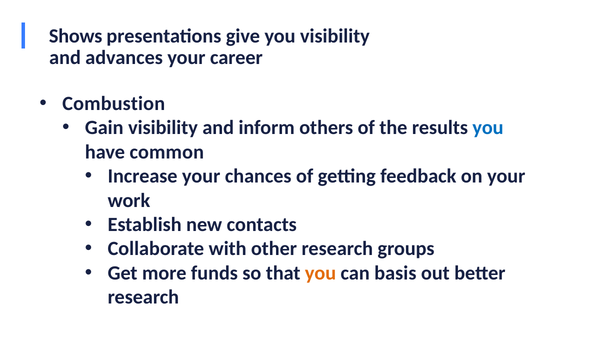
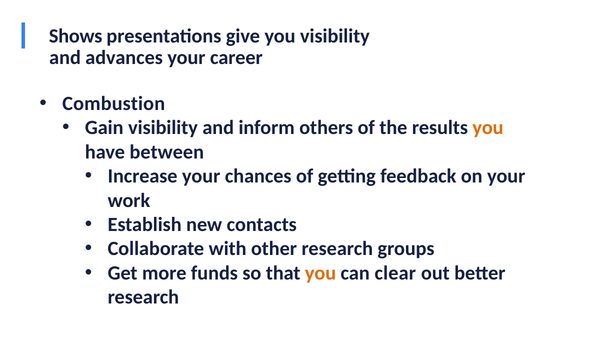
you at (488, 128) colour: blue -> orange
common: common -> between
basis: basis -> clear
